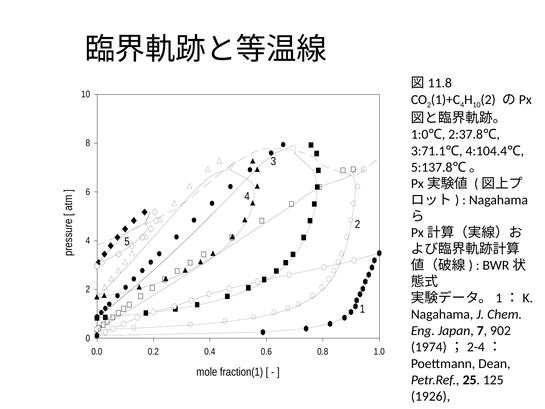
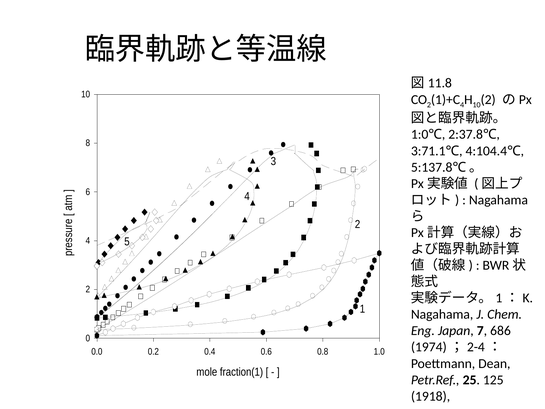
902: 902 -> 686
1926: 1926 -> 1918
